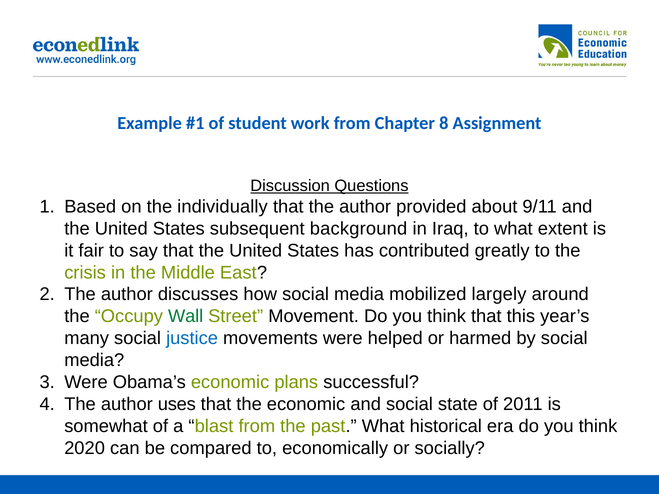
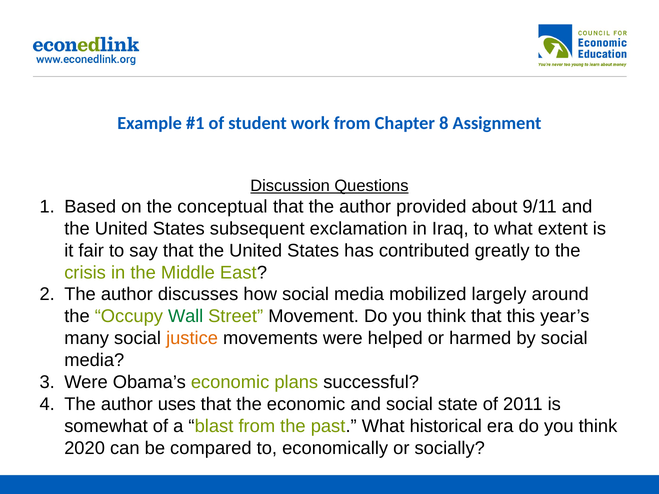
individually: individually -> conceptual
background: background -> exclamation
justice colour: blue -> orange
